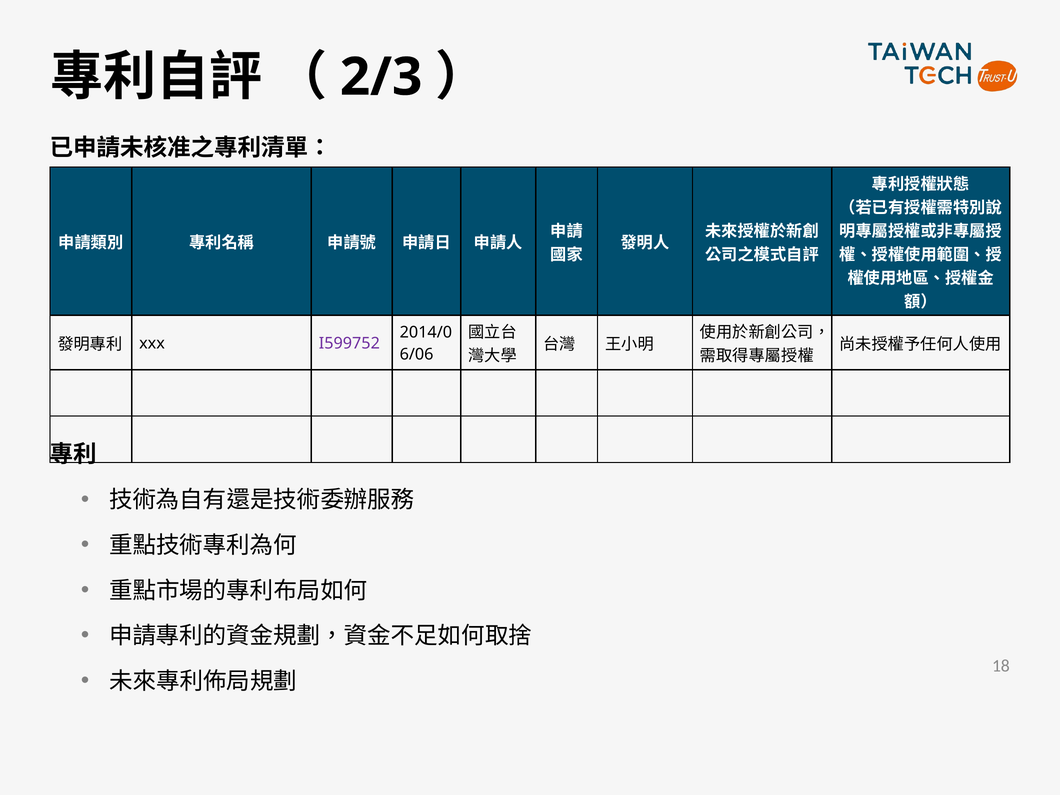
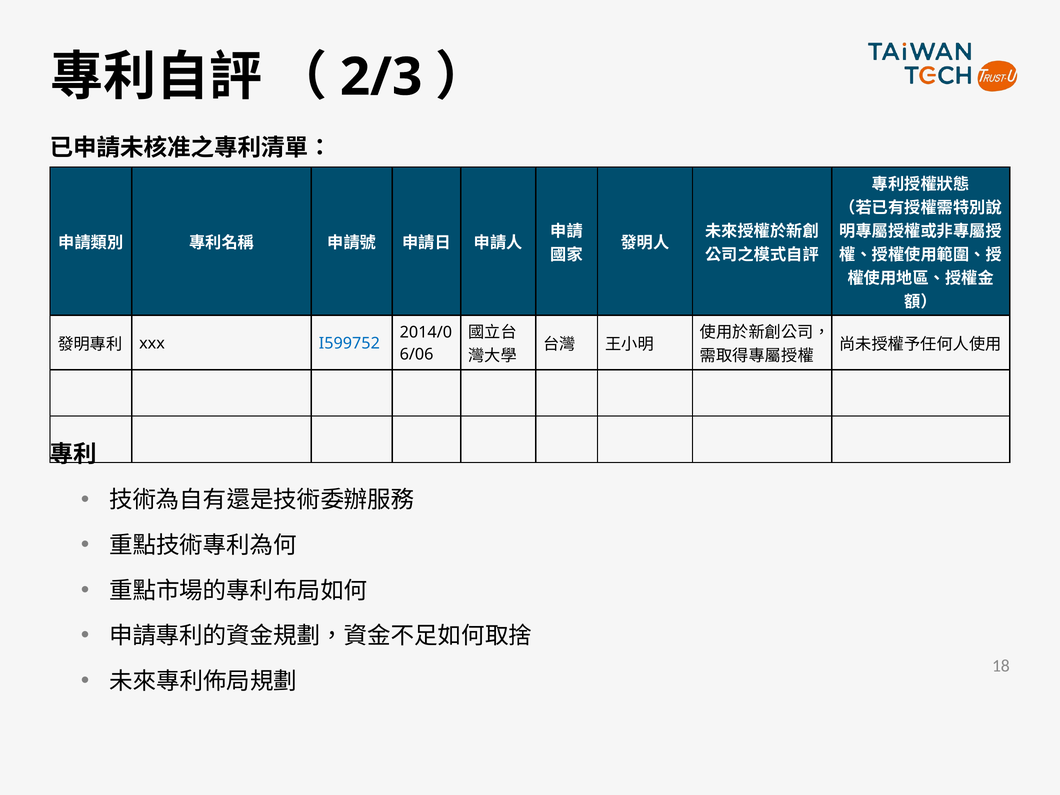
I599752 colour: purple -> blue
